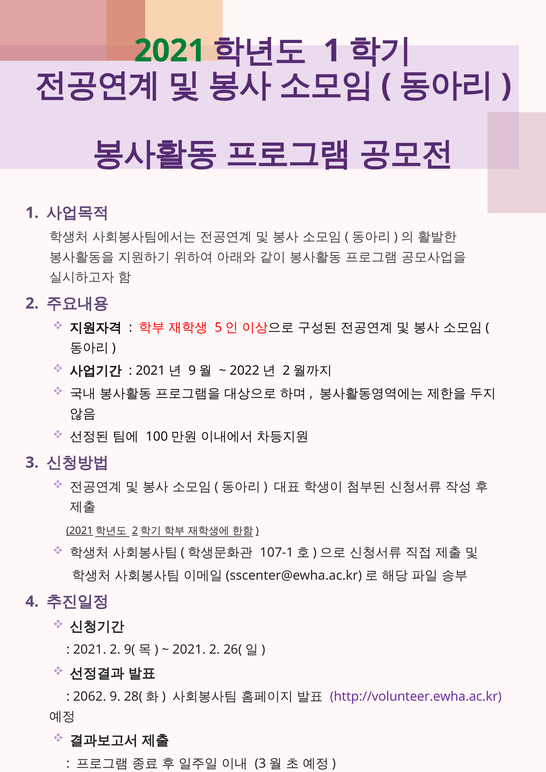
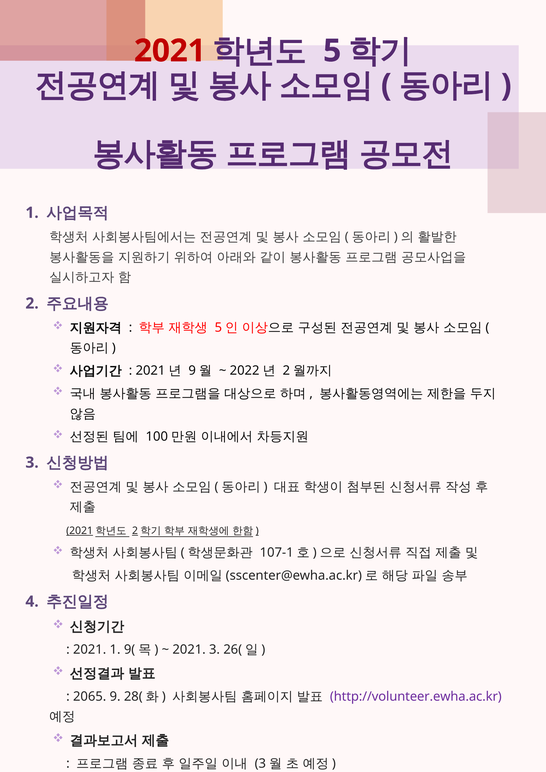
2021 at (170, 51) colour: green -> red
1 at (332, 51): 1 -> 5
2 at (115, 650): 2 -> 1
2 at (215, 650): 2 -> 3
2062: 2062 -> 2065
